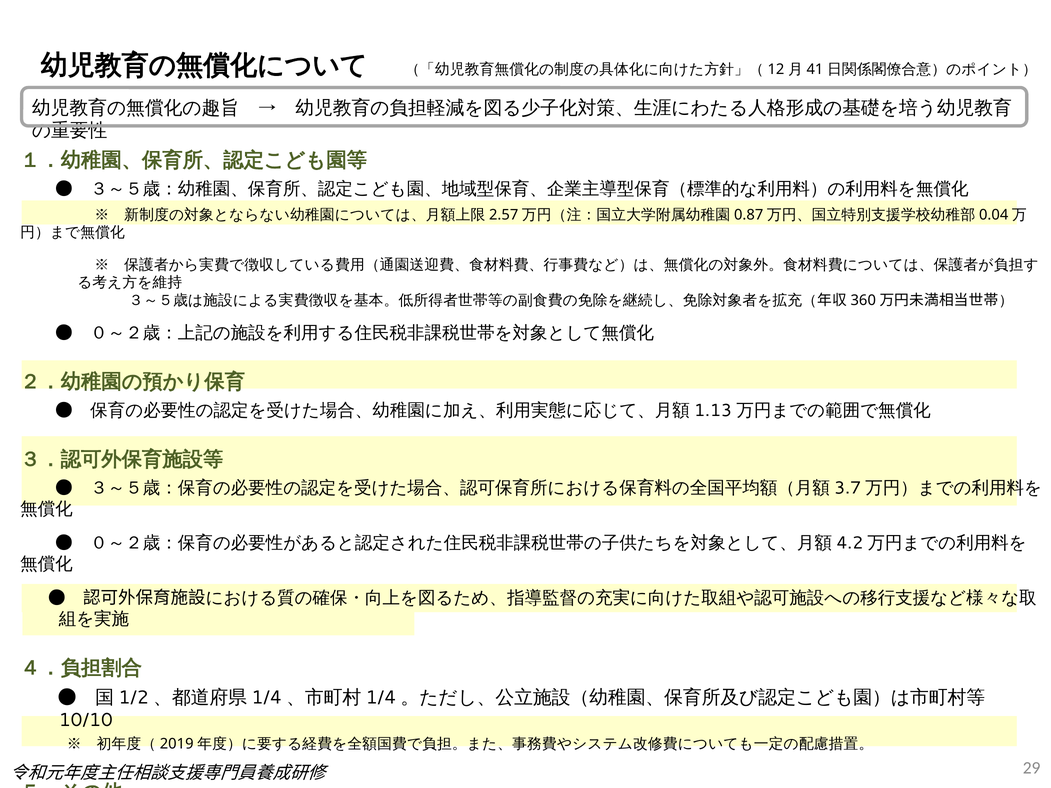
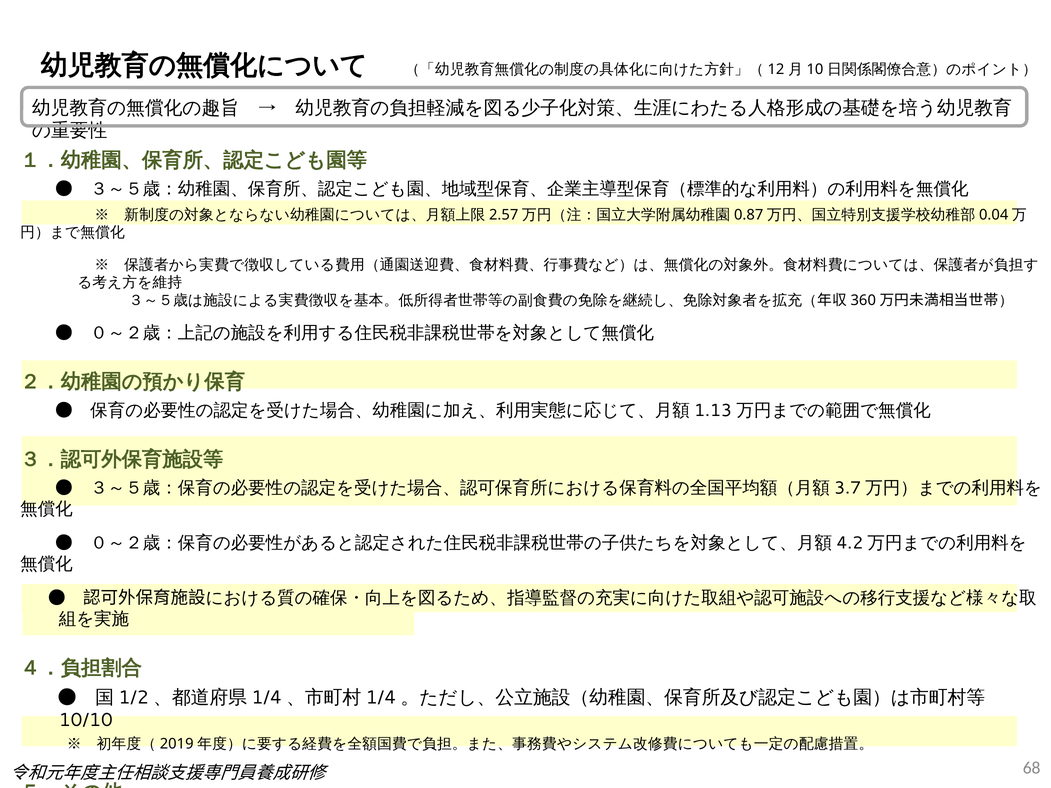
41: 41 -> 10
29: 29 -> 68
